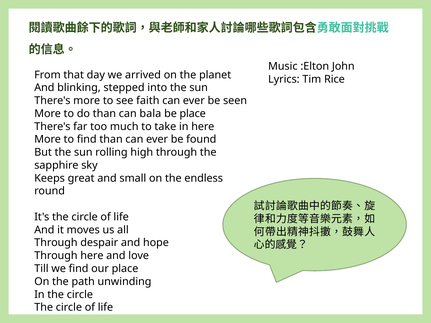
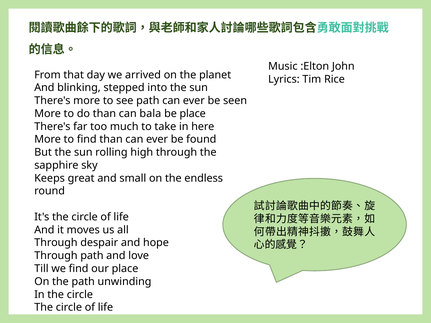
see faith: faith -> path
Through here: here -> path
